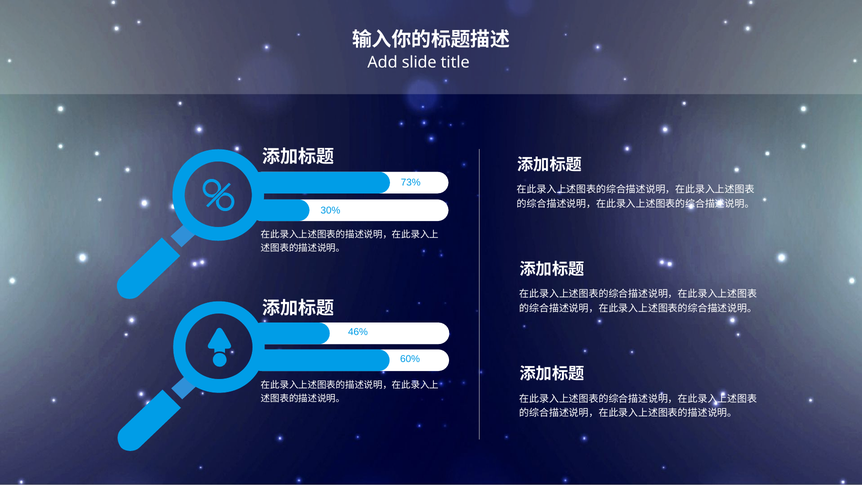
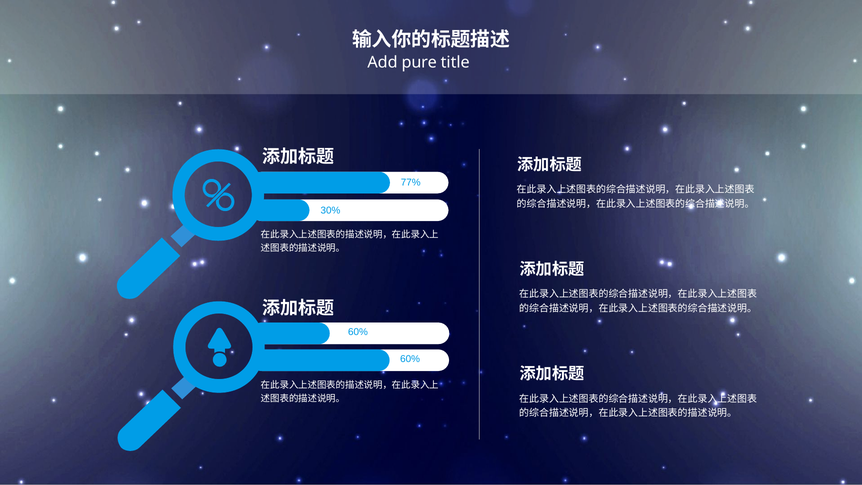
slide: slide -> pure
73%: 73% -> 77%
46% at (358, 332): 46% -> 60%
